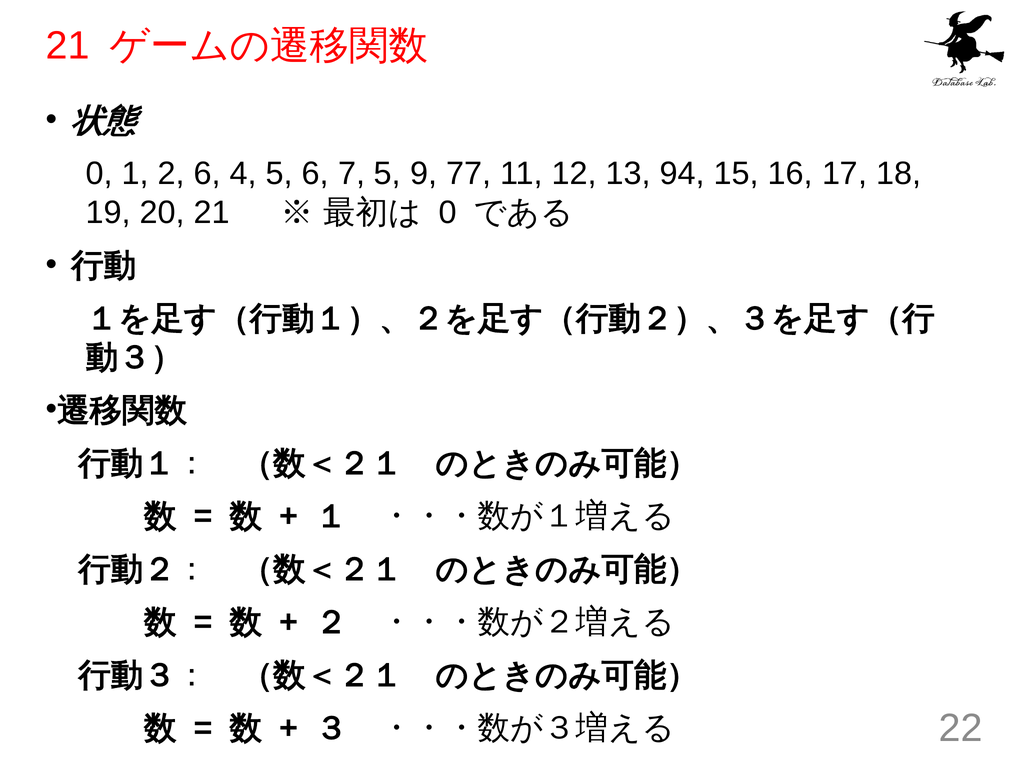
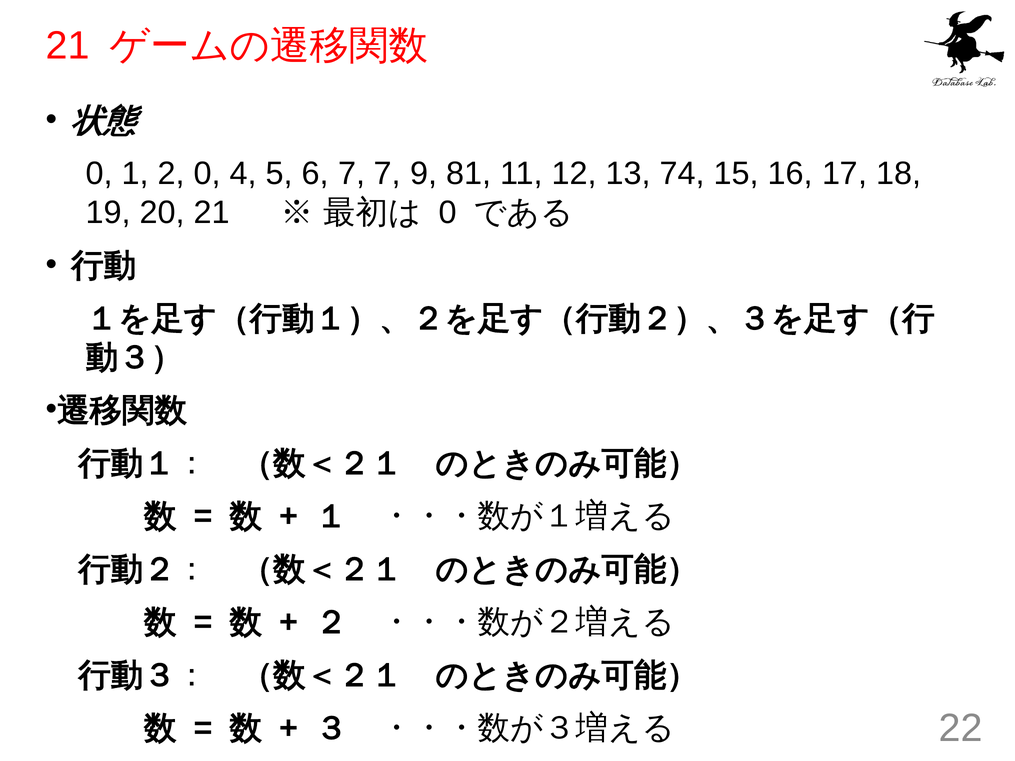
2 6: 6 -> 0
7 5: 5 -> 7
77: 77 -> 81
94: 94 -> 74
